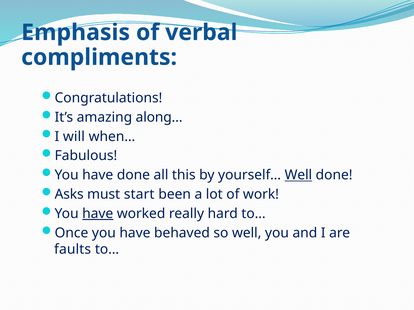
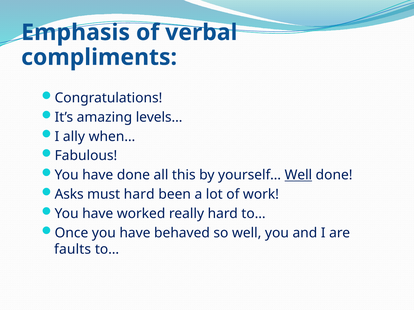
along…: along… -> levels…
will: will -> ally
must start: start -> hard
have at (98, 214) underline: present -> none
